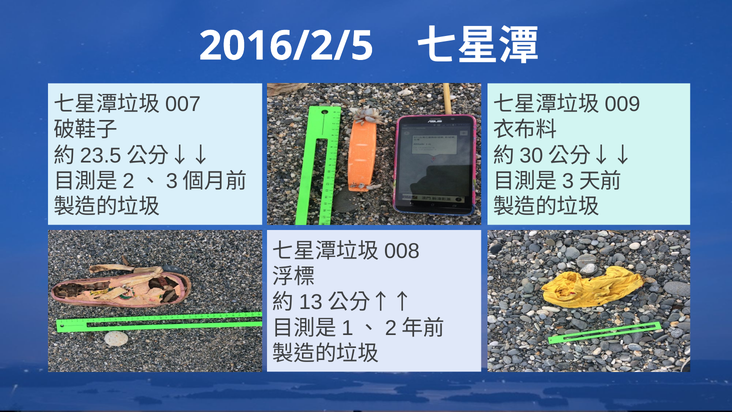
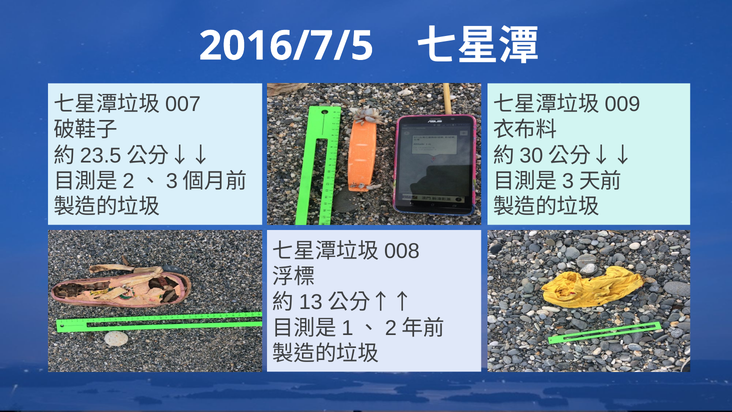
2016/2/5: 2016/2/5 -> 2016/7/5
